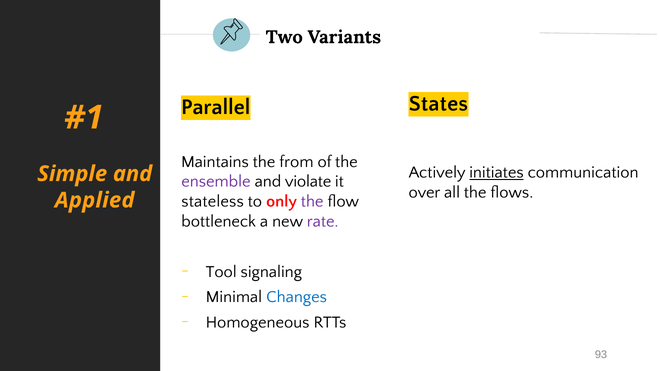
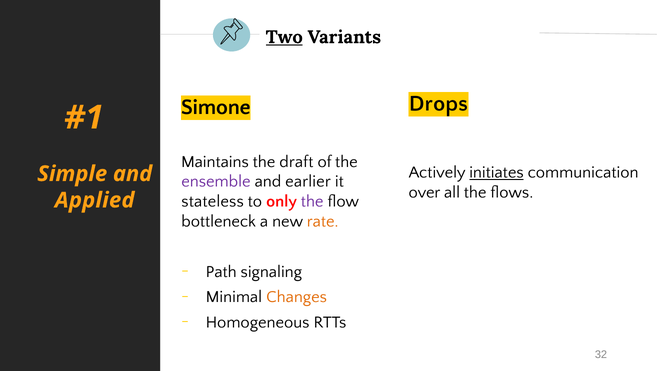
Two underline: none -> present
States: States -> Drops
Parallel: Parallel -> Simone
from: from -> draft
violate: violate -> earlier
rate colour: purple -> orange
Tool: Tool -> Path
Changes colour: blue -> orange
93: 93 -> 32
